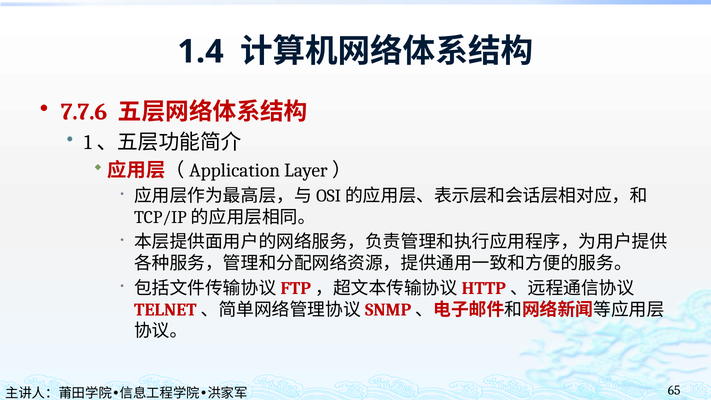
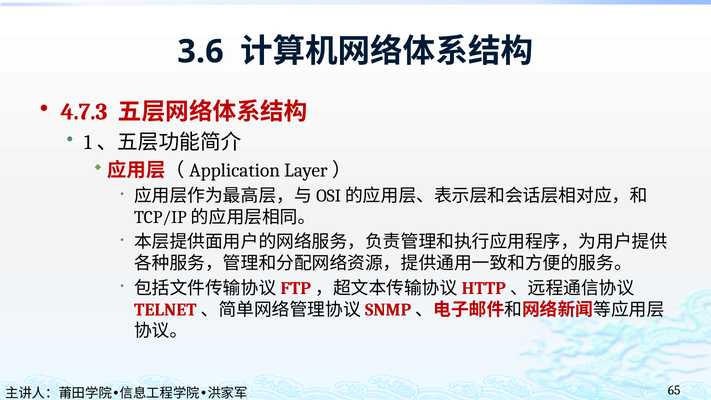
1.4: 1.4 -> 3.6
7.7.6: 7.7.6 -> 4.7.3
